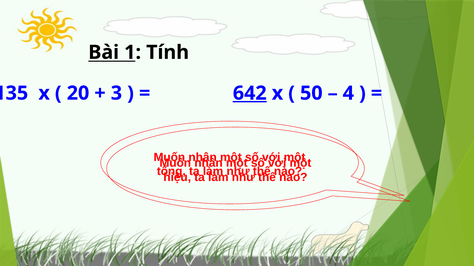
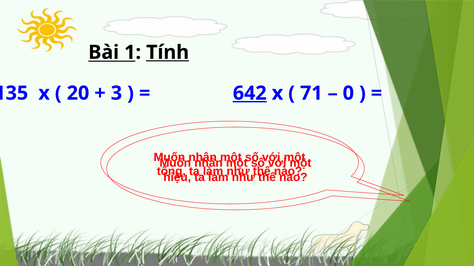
Tính underline: none -> present
50: 50 -> 71
4: 4 -> 0
